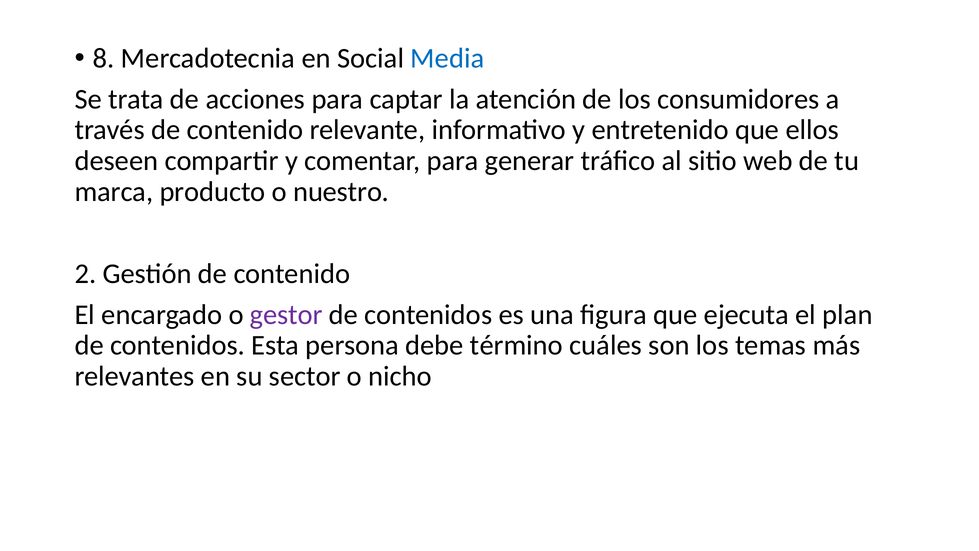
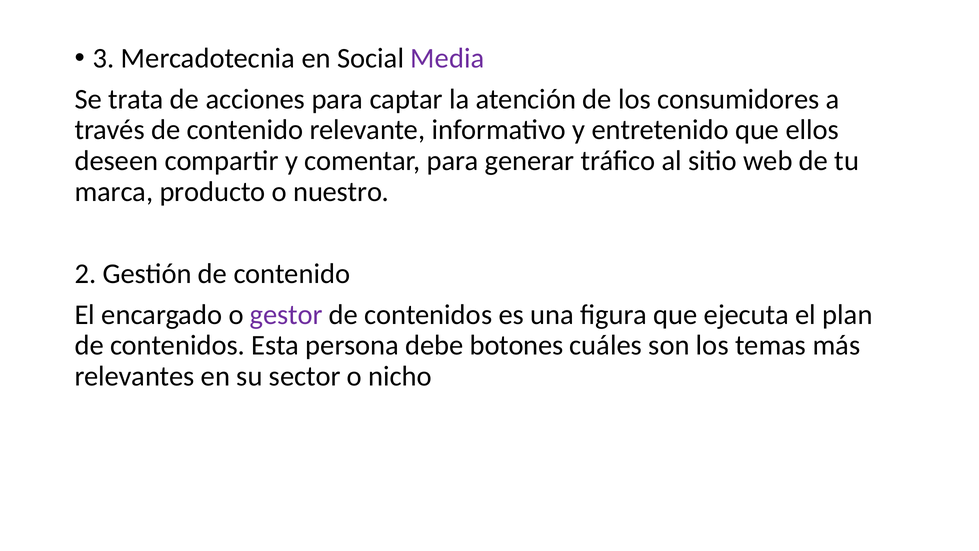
8: 8 -> 3
Media colour: blue -> purple
término: término -> botones
